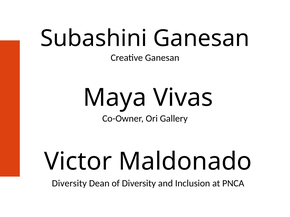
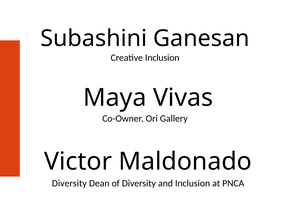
Creative Ganesan: Ganesan -> Inclusion
